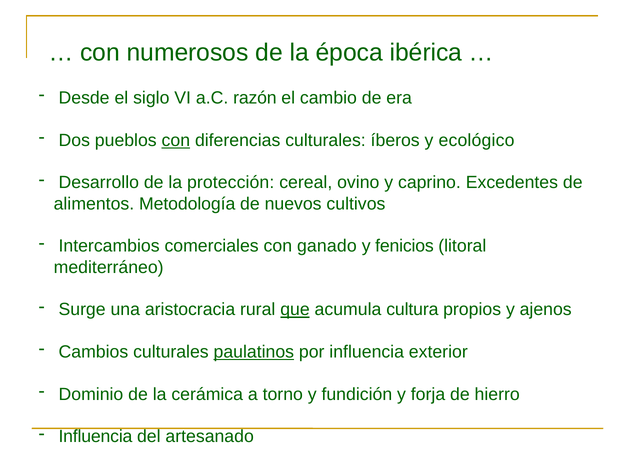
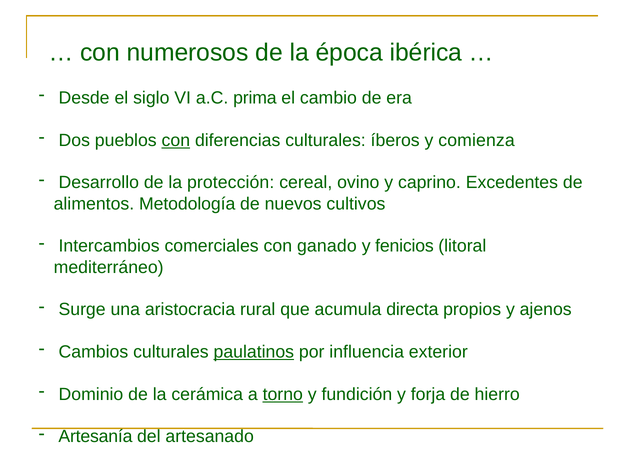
razón: razón -> prima
ecológico: ecológico -> comienza
que underline: present -> none
cultura: cultura -> directa
torno underline: none -> present
Influencia at (95, 437): Influencia -> Artesanía
